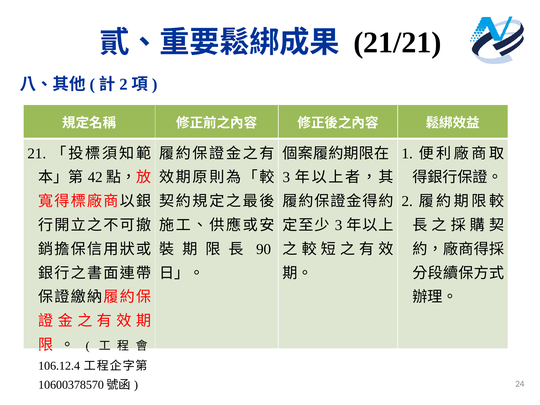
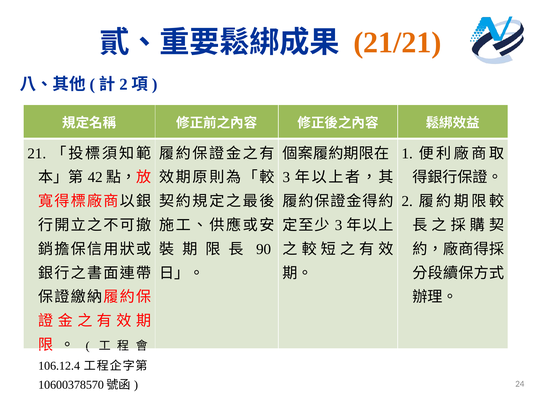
21/21 colour: black -> orange
